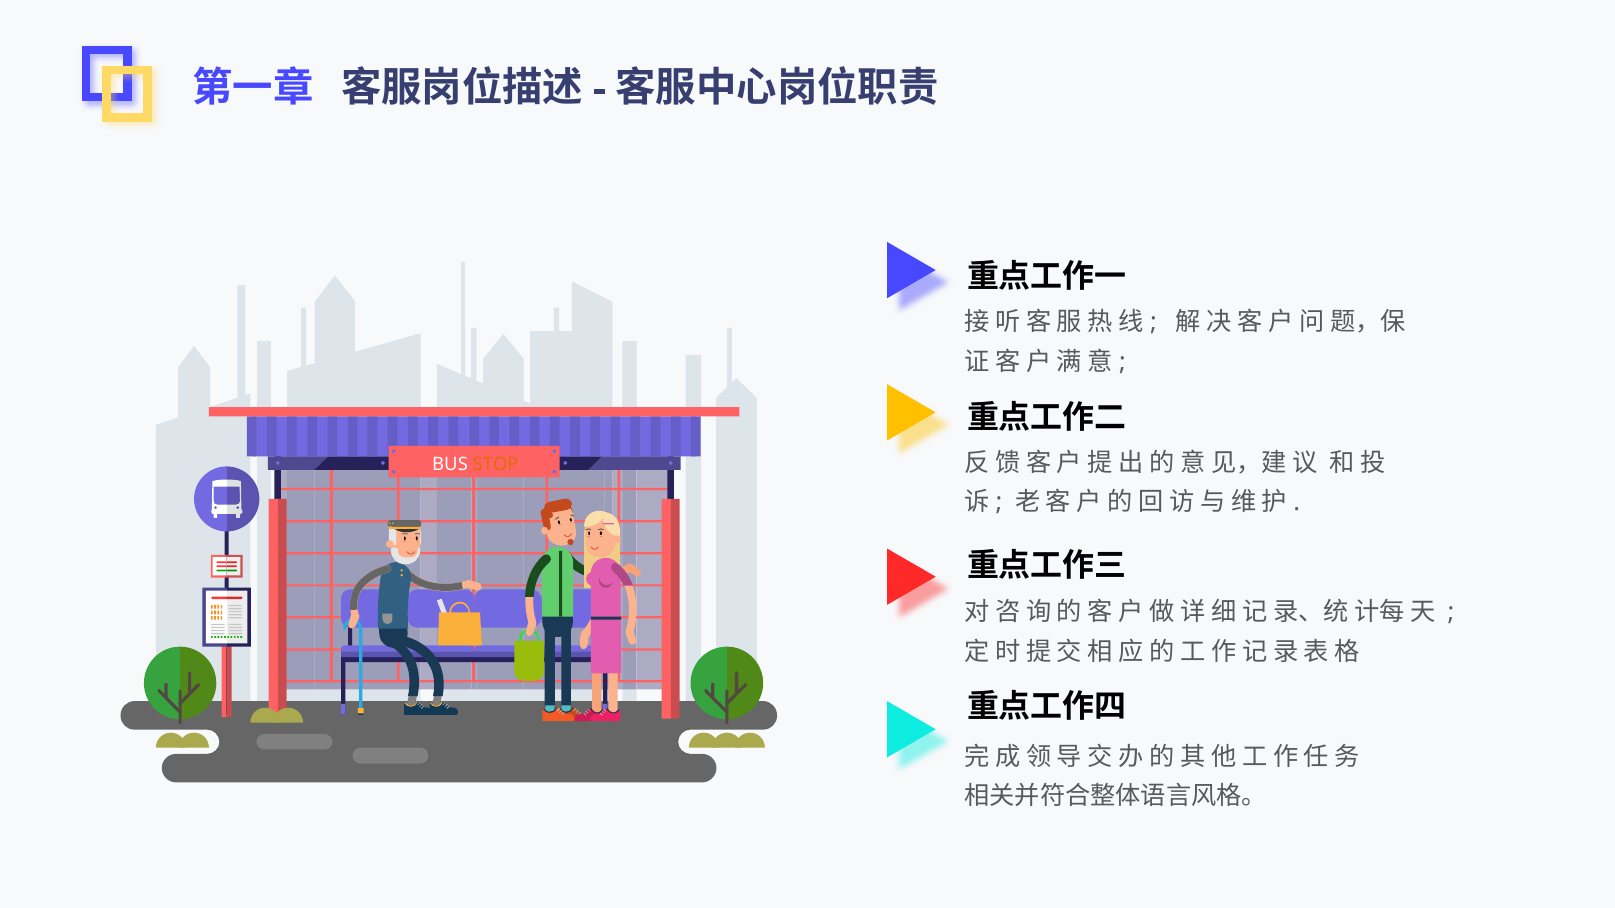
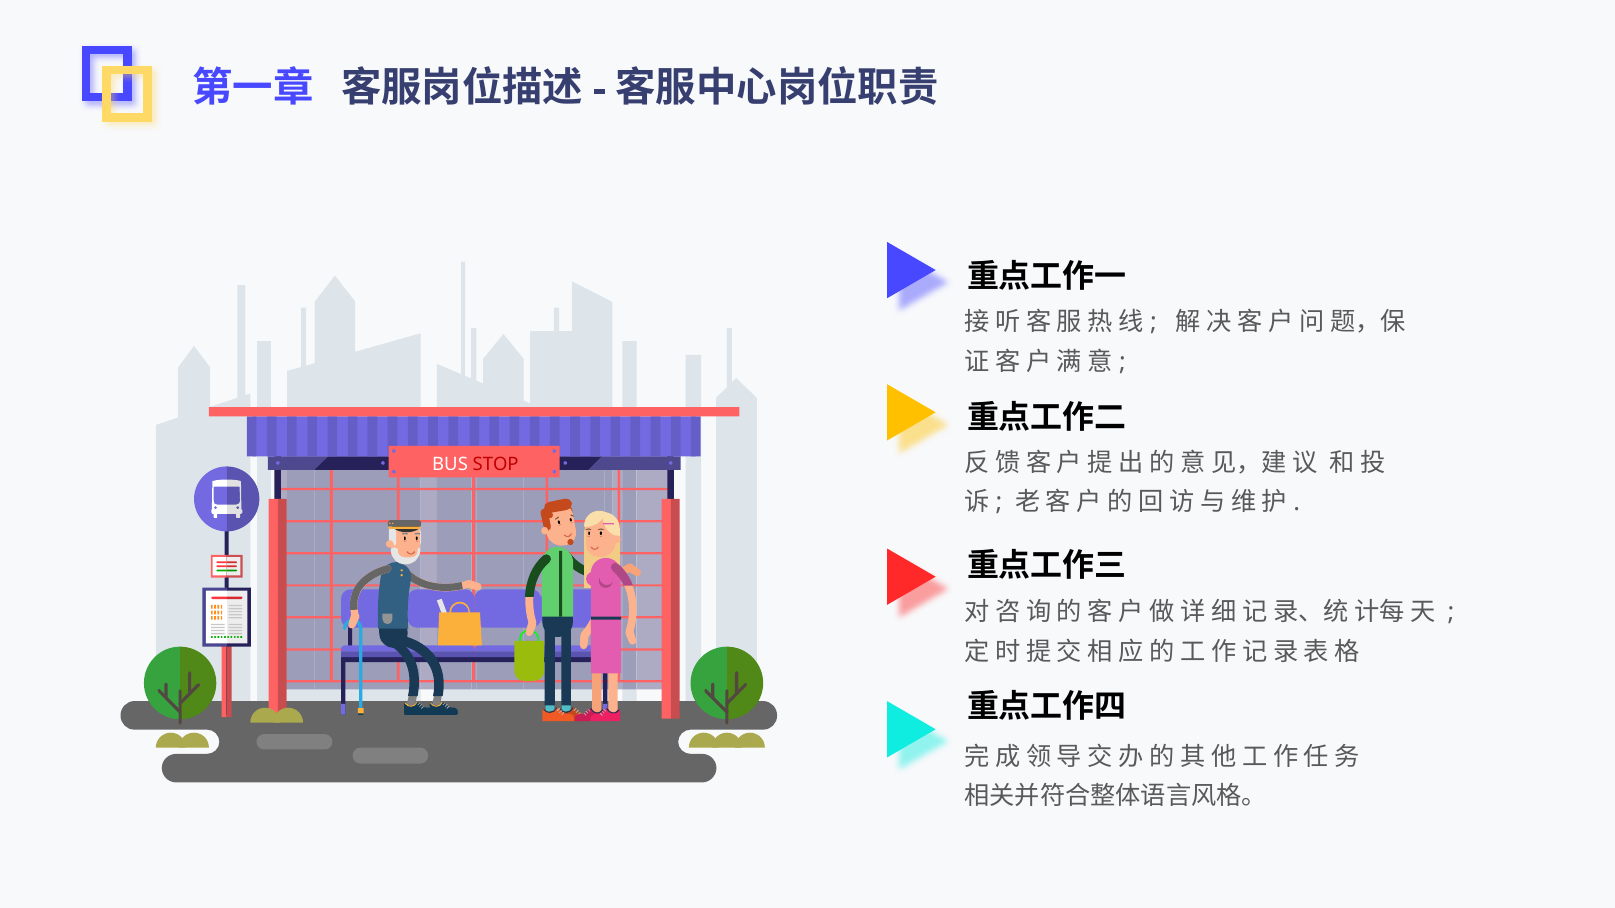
STOP colour: orange -> red
